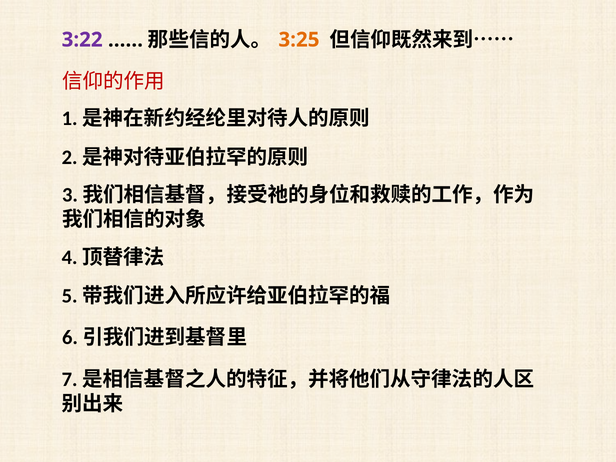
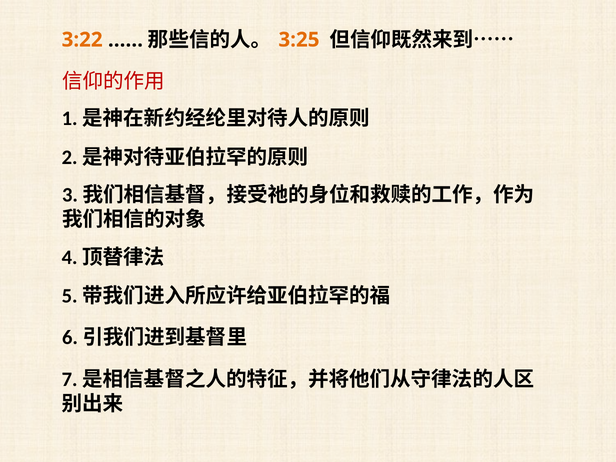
3:22 colour: purple -> orange
